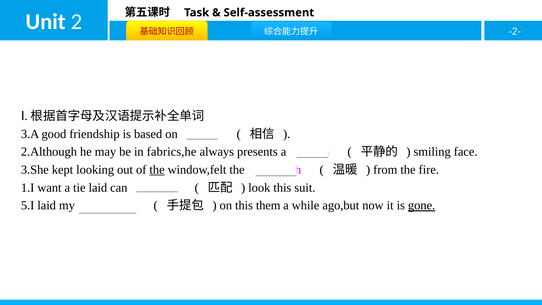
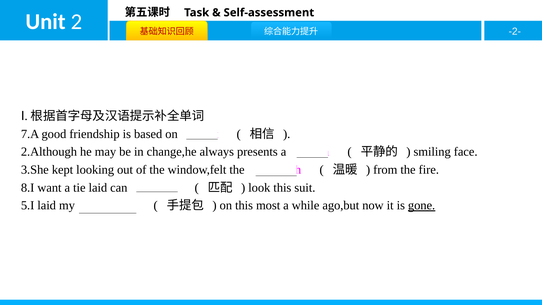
3.A: 3.A -> 7.A
fabrics,he: fabrics,he -> change,he
the at (157, 170) underline: present -> none
1.I: 1.I -> 8.I
them: them -> most
